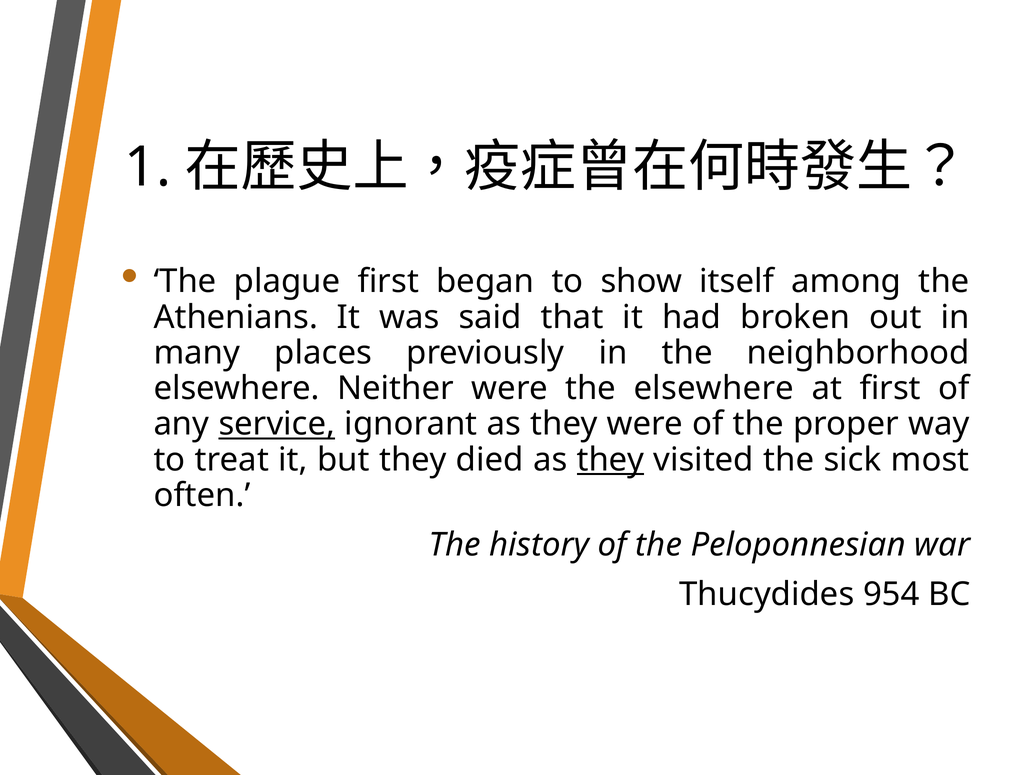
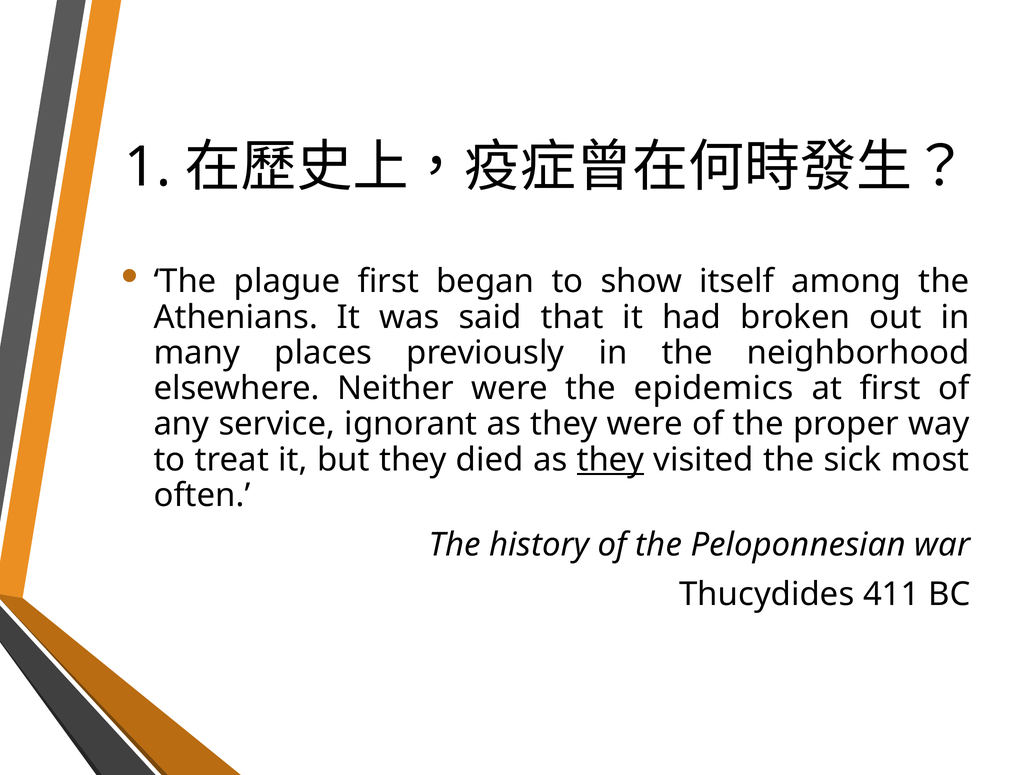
the elsewhere: elsewhere -> epidemics
service underline: present -> none
954: 954 -> 411
